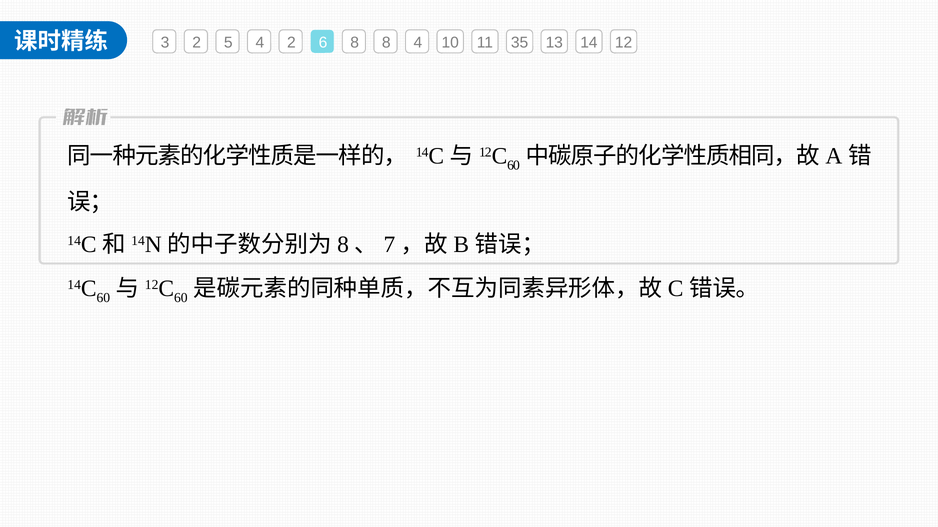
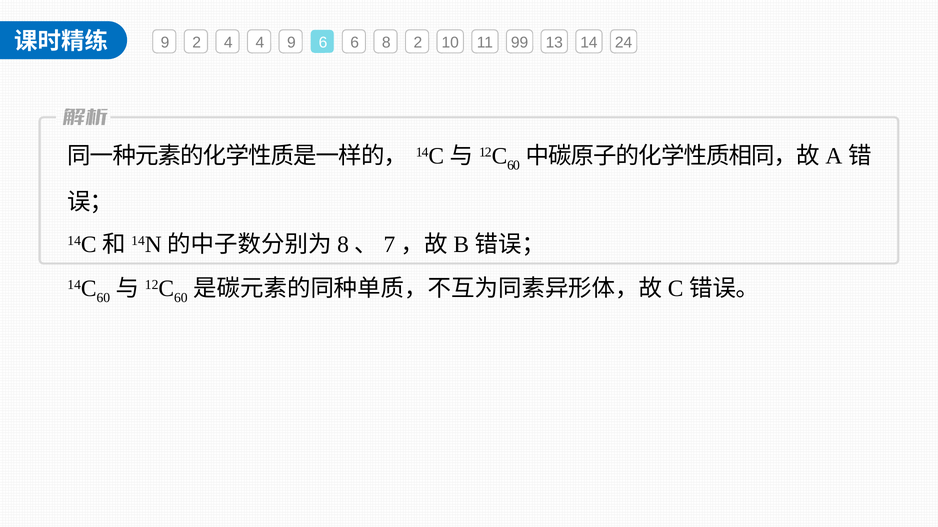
3 at (165, 42): 3 -> 9
2 5: 5 -> 4
4 2: 2 -> 9
6 8: 8 -> 6
8 4: 4 -> 2
35: 35 -> 99
12: 12 -> 24
